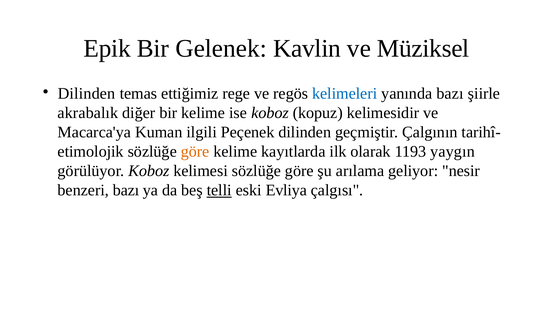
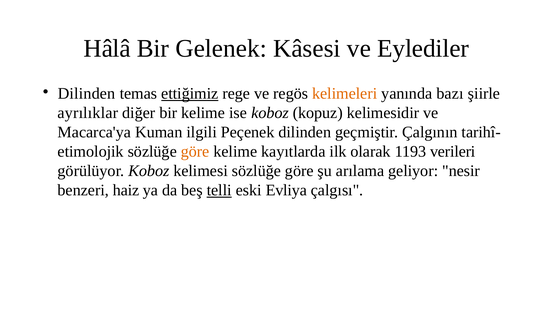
Epik: Epik -> Hâlâ
Kavlin: Kavlin -> Kâsesi
Müziksel: Müziksel -> Eylediler
ettiğimiz underline: none -> present
kelimeleri colour: blue -> orange
akrabalık: akrabalık -> ayrılıklar
yaygın: yaygın -> verileri
benzeri bazı: bazı -> haiz
